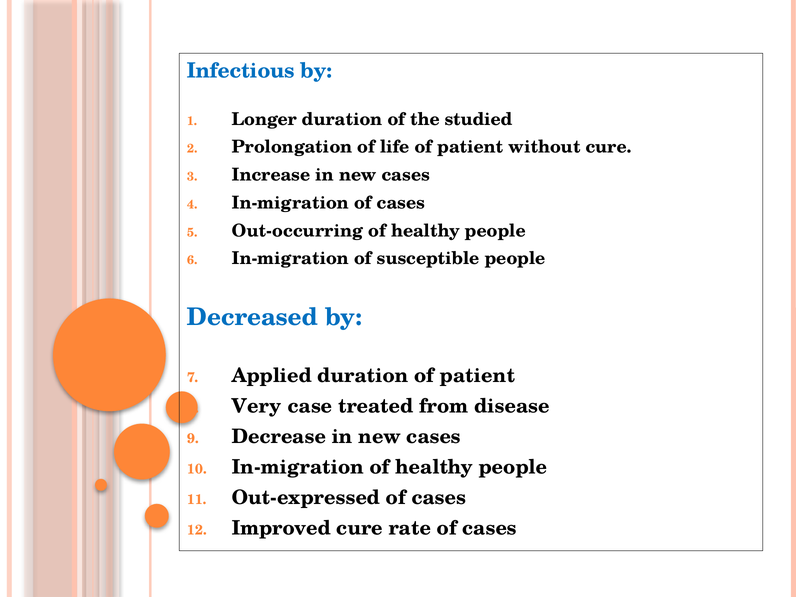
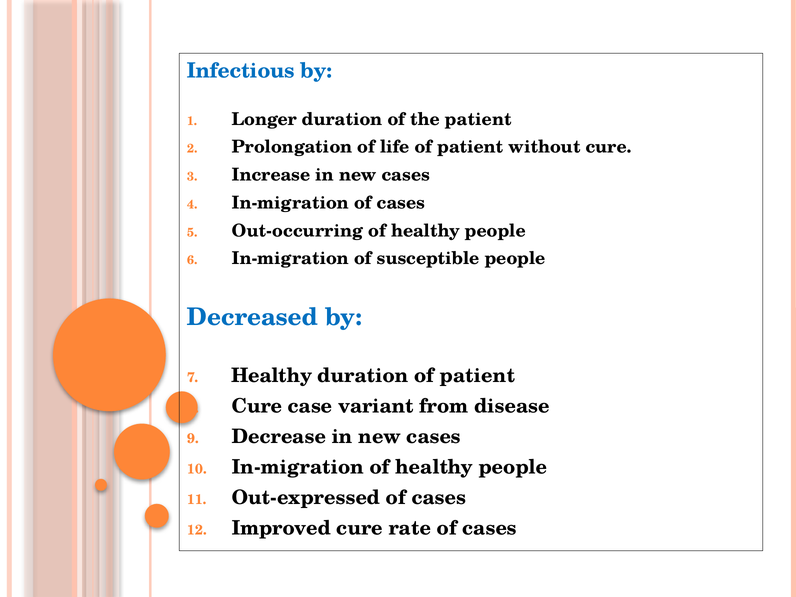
the studied: studied -> patient
Applied at (272, 376): Applied -> Healthy
Very at (257, 406): Very -> Cure
treated: treated -> variant
